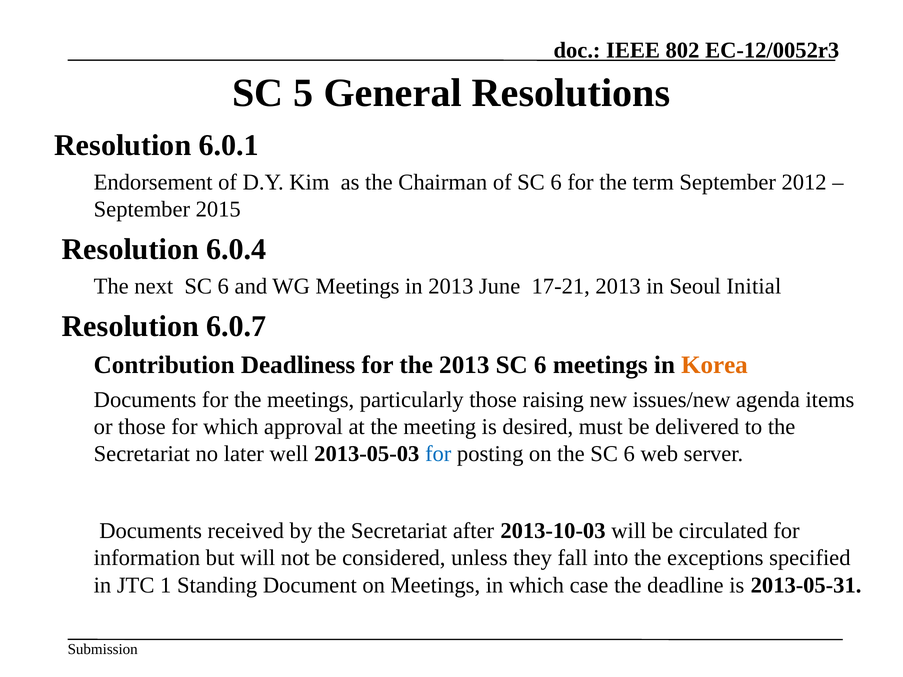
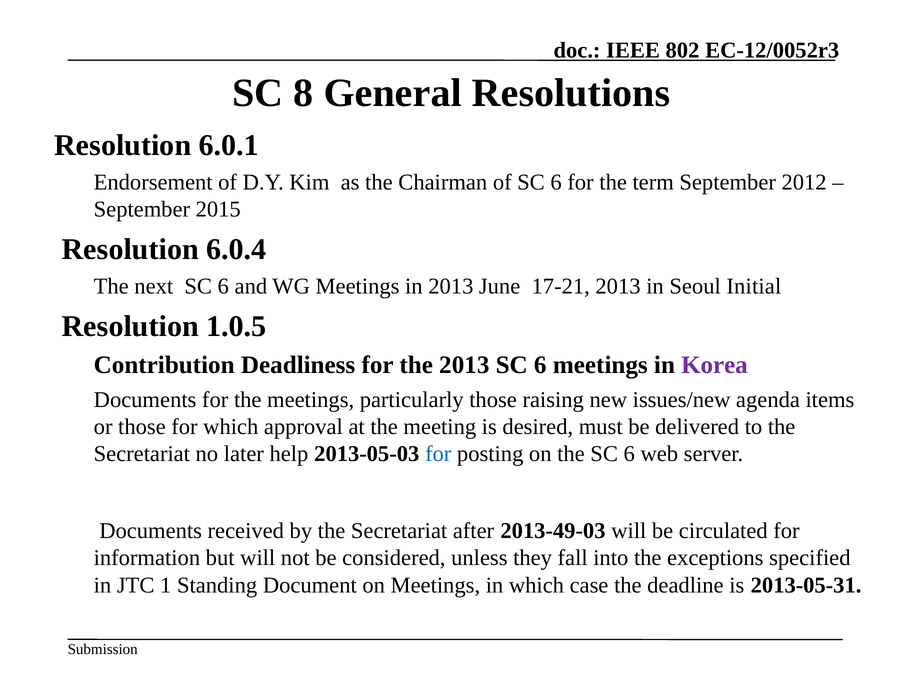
5: 5 -> 8
6.0.7: 6.0.7 -> 1.0.5
Korea colour: orange -> purple
well: well -> help
2013-10-03: 2013-10-03 -> 2013-49-03
